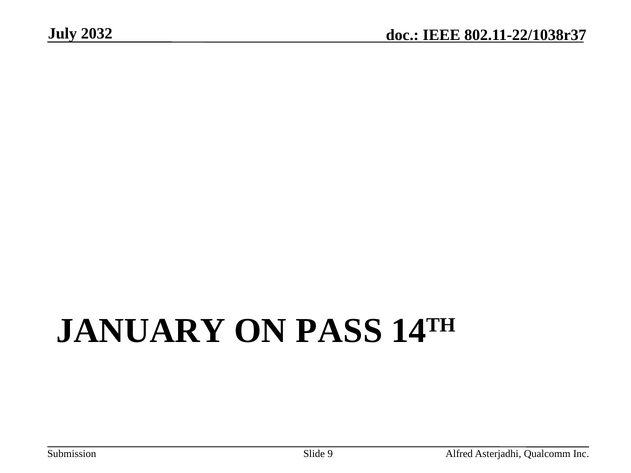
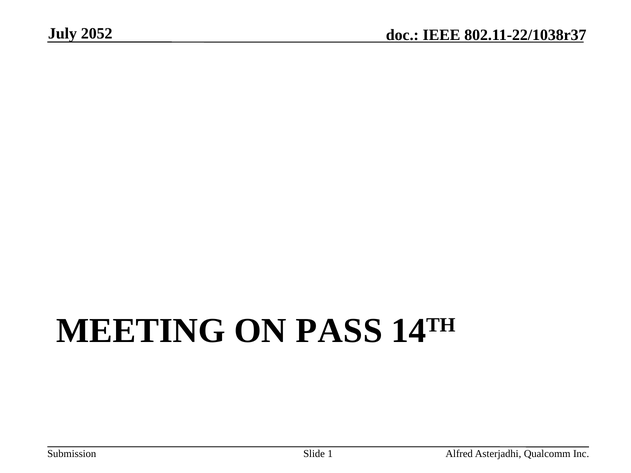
2032: 2032 -> 2052
JANUARY: JANUARY -> MEETING
9: 9 -> 1
